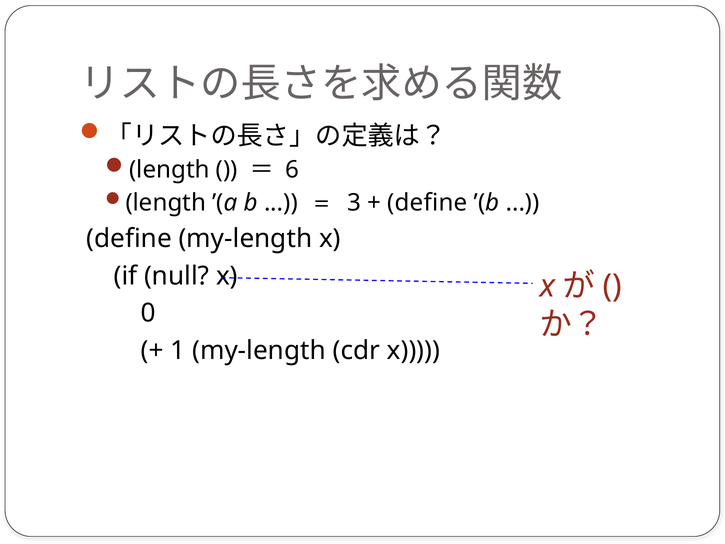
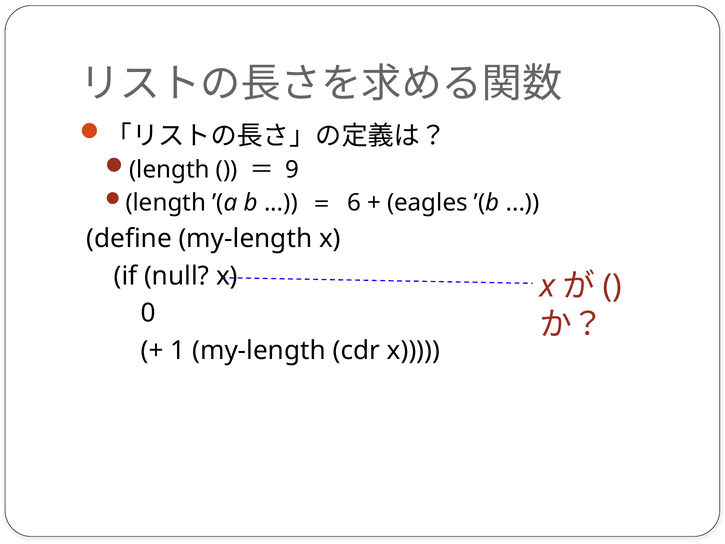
6: 6 -> 9
3: 3 -> 6
define at (427, 202): define -> eagles
